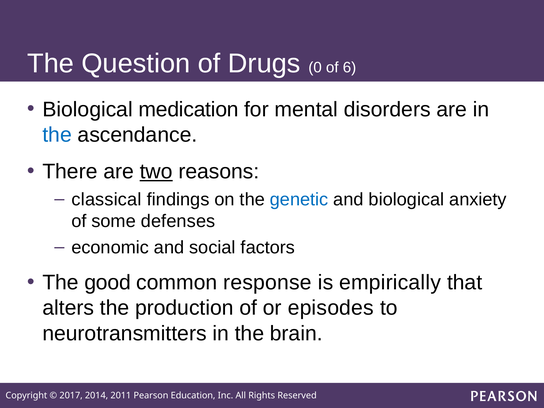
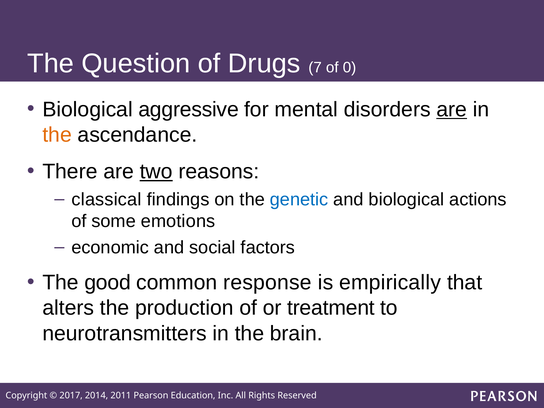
0: 0 -> 7
6: 6 -> 0
medication: medication -> aggressive
are at (452, 109) underline: none -> present
the at (57, 135) colour: blue -> orange
anxiety: anxiety -> actions
defenses: defenses -> emotions
episodes: episodes -> treatment
